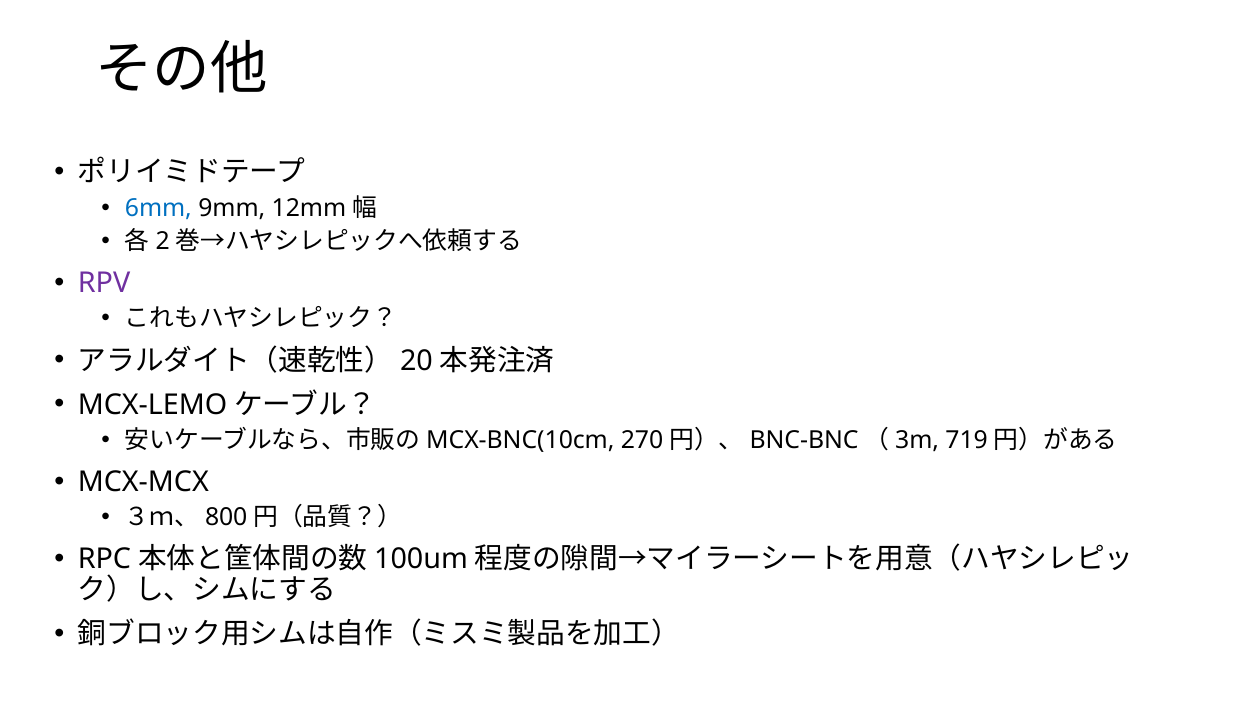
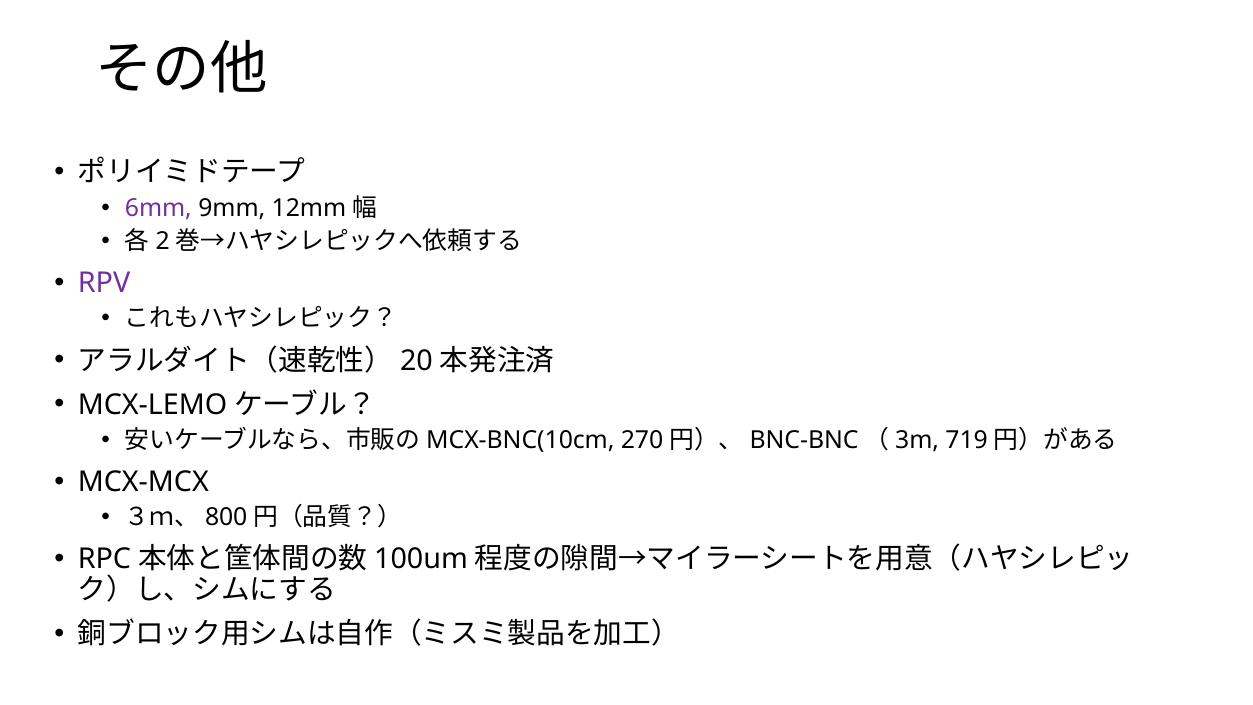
6mm colour: blue -> purple
